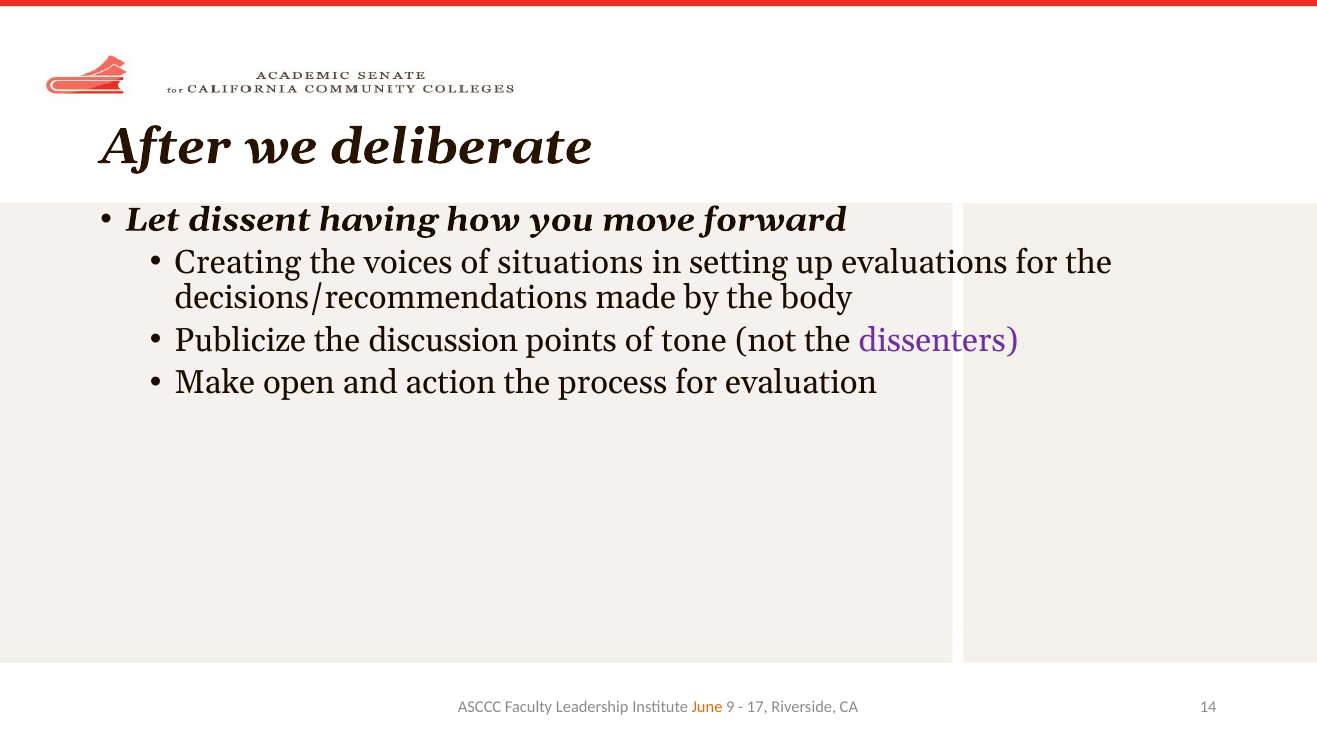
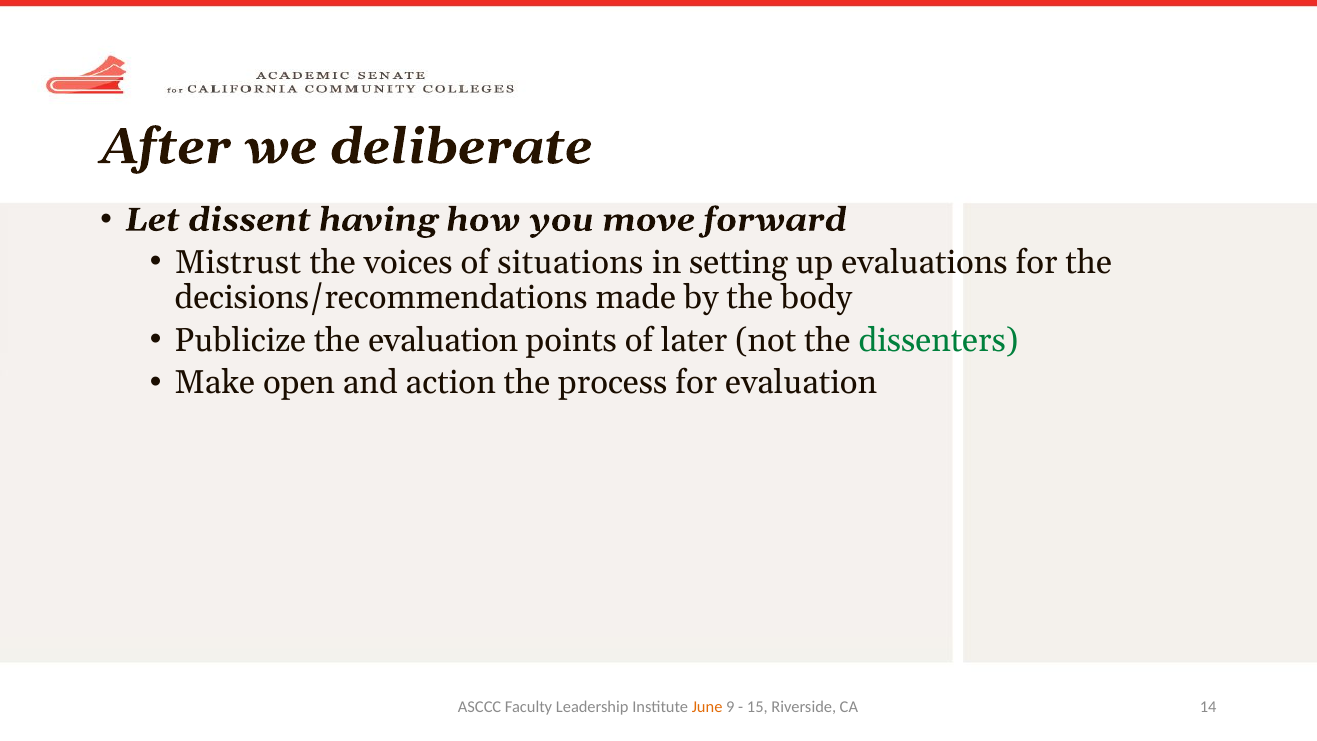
Creating: Creating -> Mistrust
the discussion: discussion -> evaluation
tone: tone -> later
dissenters colour: purple -> green
17: 17 -> 15
